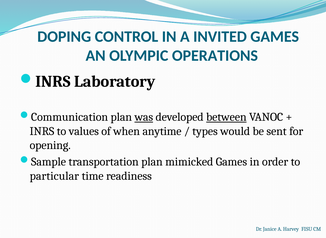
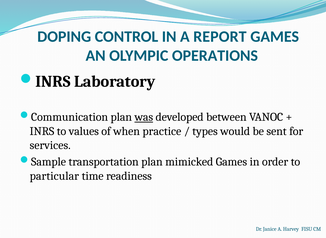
INVITED: INVITED -> REPORT
between underline: present -> none
anytime: anytime -> practice
opening: opening -> services
